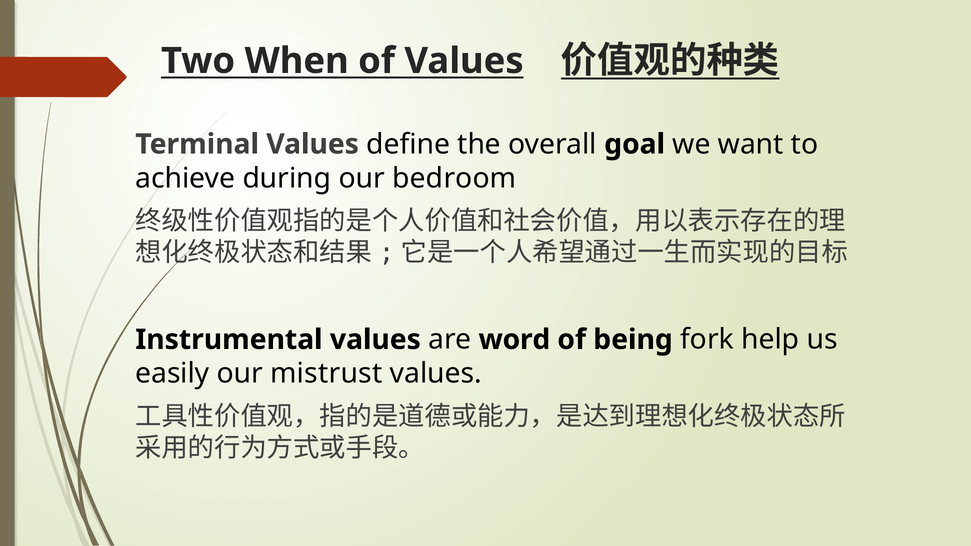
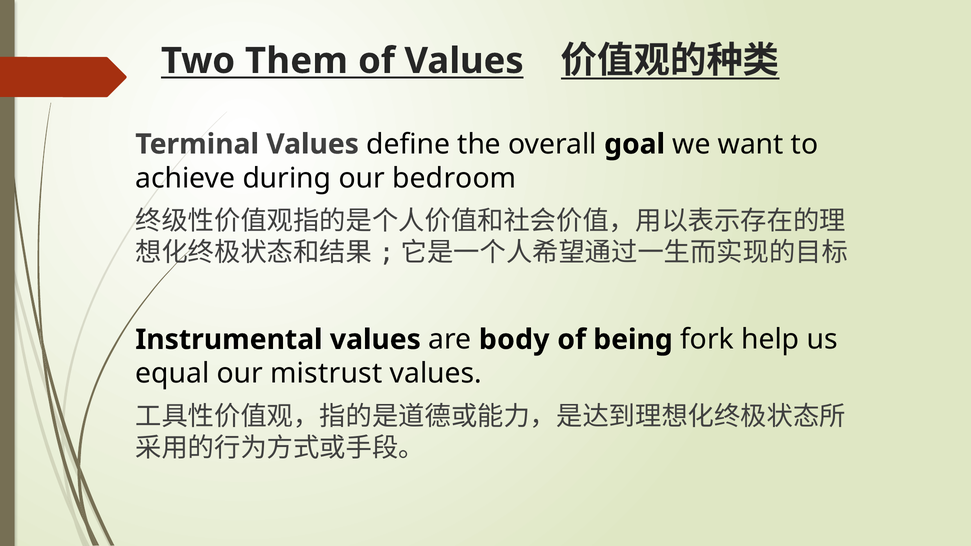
When: When -> Them
word: word -> body
easily: easily -> equal
